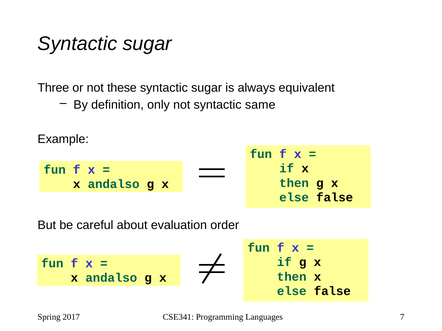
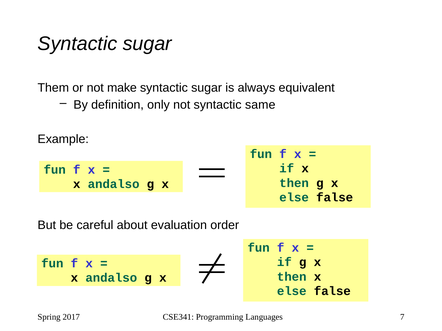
Three: Three -> Them
these: these -> make
